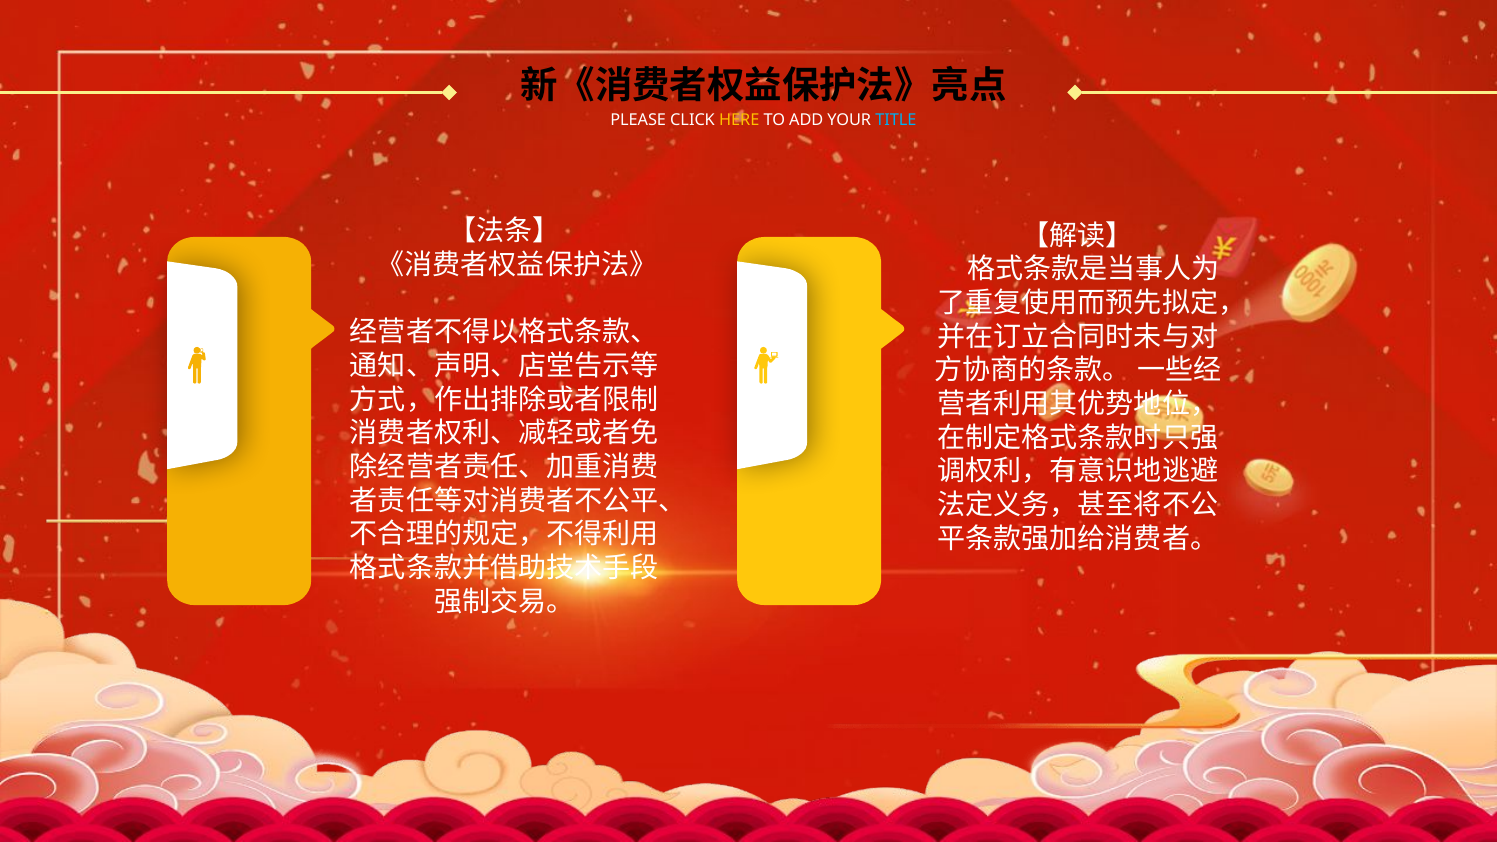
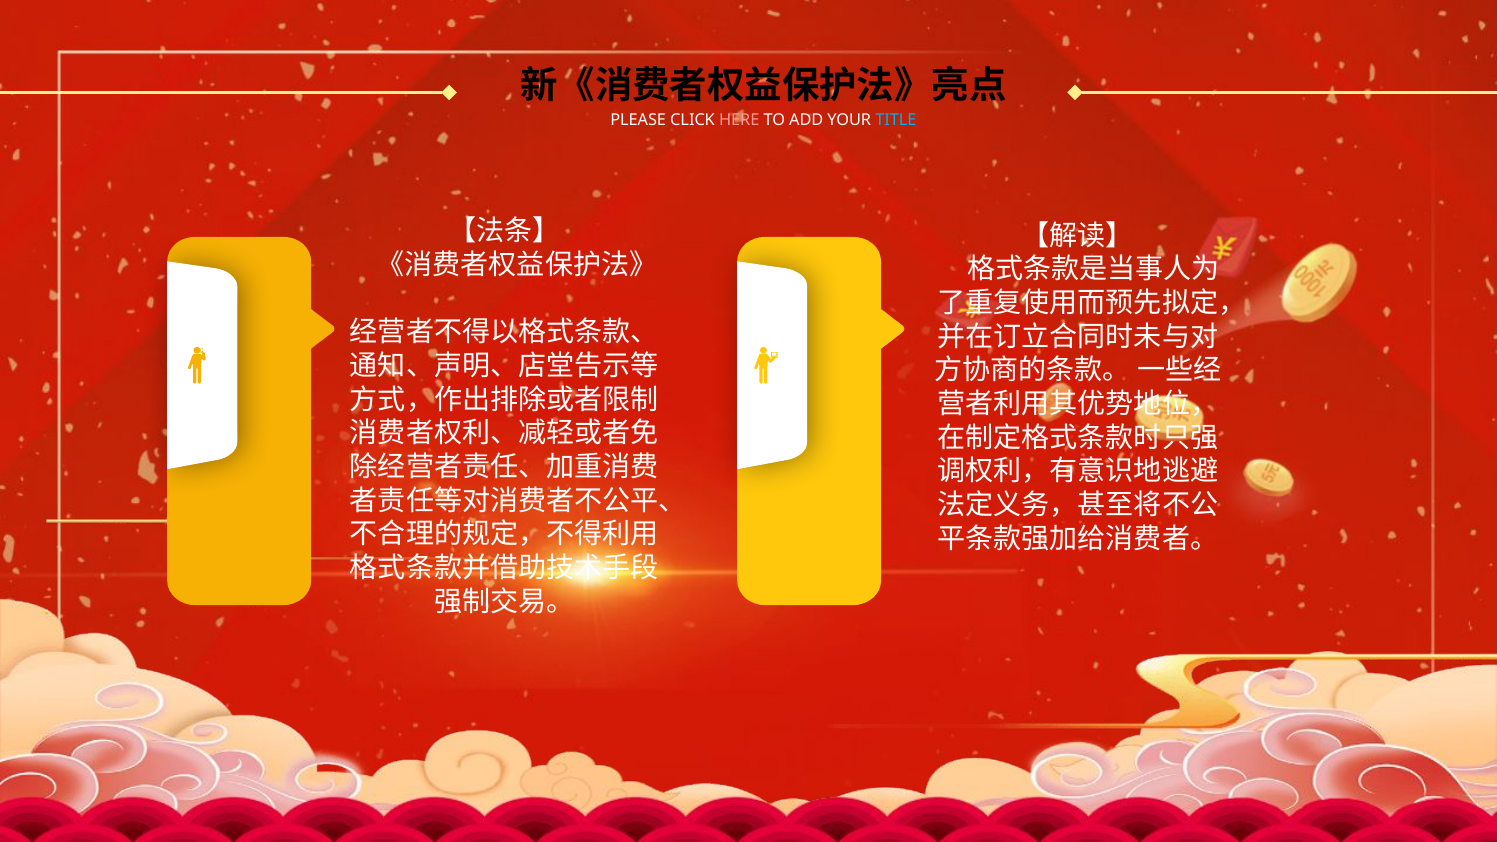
HERE colour: yellow -> pink
